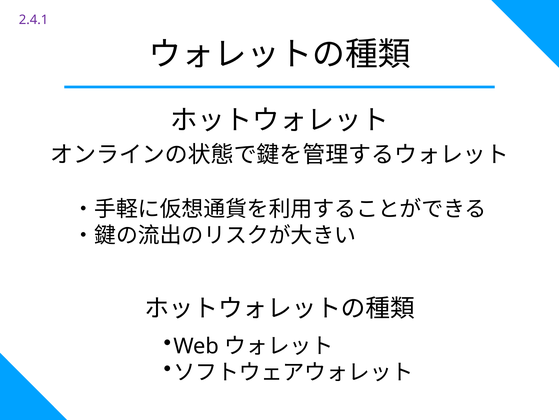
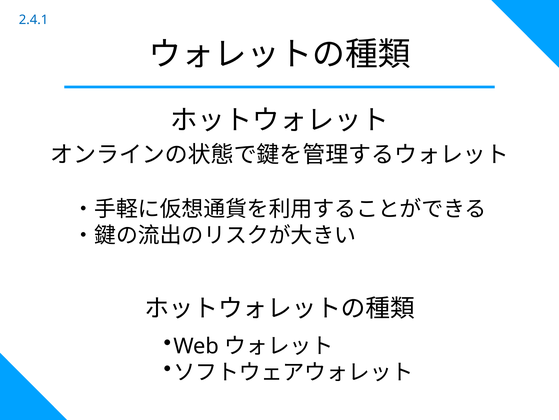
2.4.1 colour: purple -> blue
